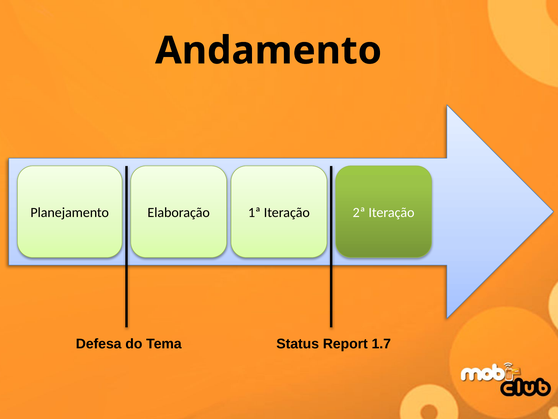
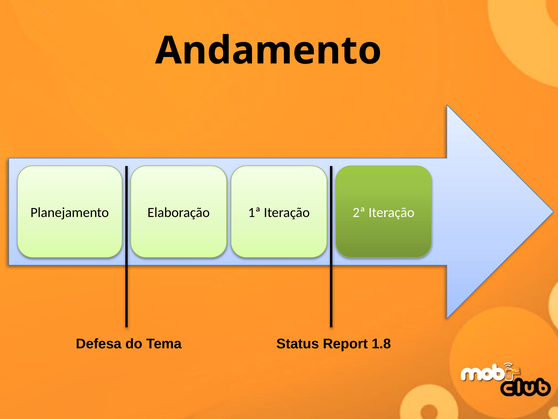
1.7: 1.7 -> 1.8
